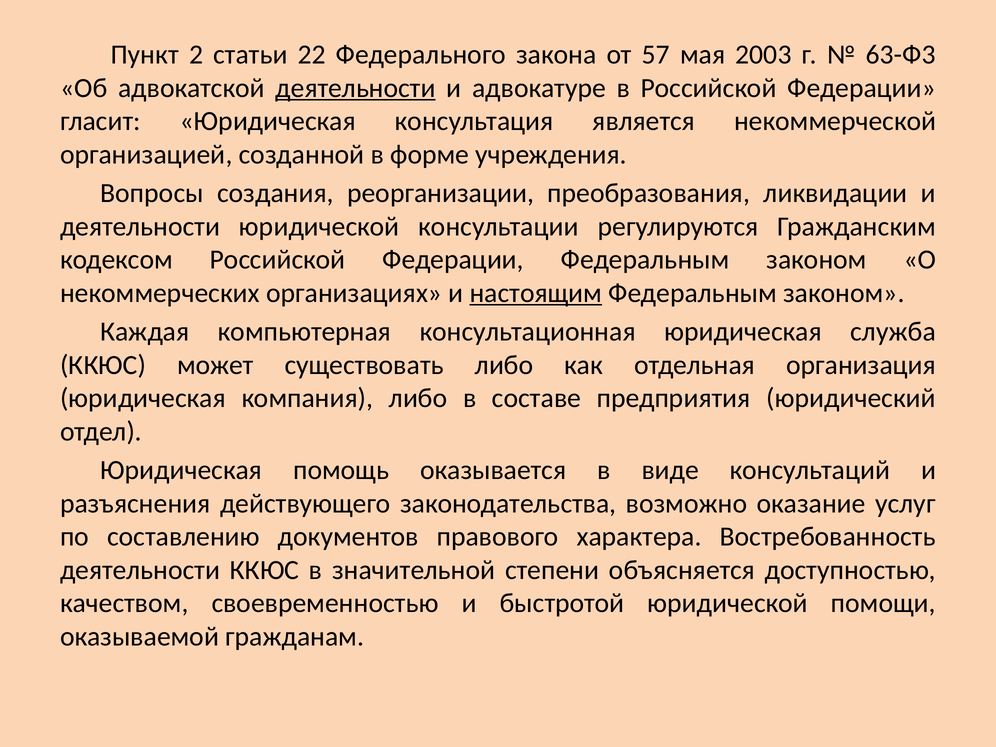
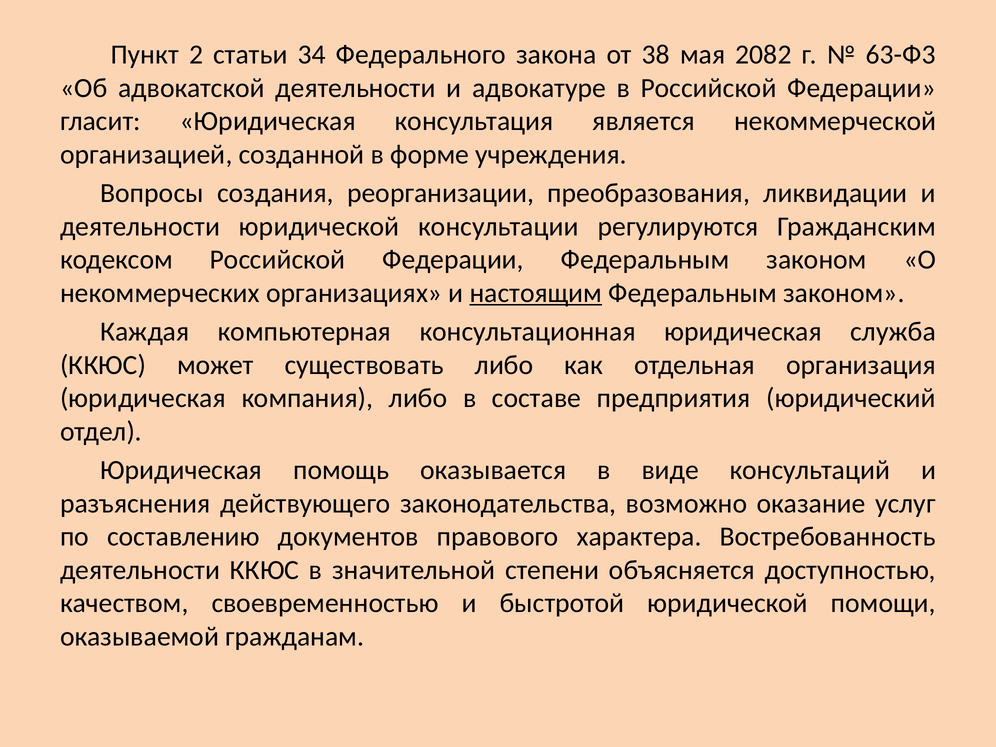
22: 22 -> 34
57: 57 -> 38
2003: 2003 -> 2082
деятельности at (355, 88) underline: present -> none
